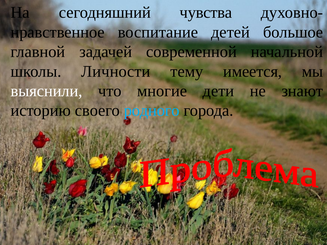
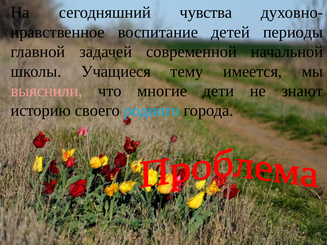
большое: большое -> периоды
Личности: Личности -> Учащиеся
выяснили colour: white -> pink
